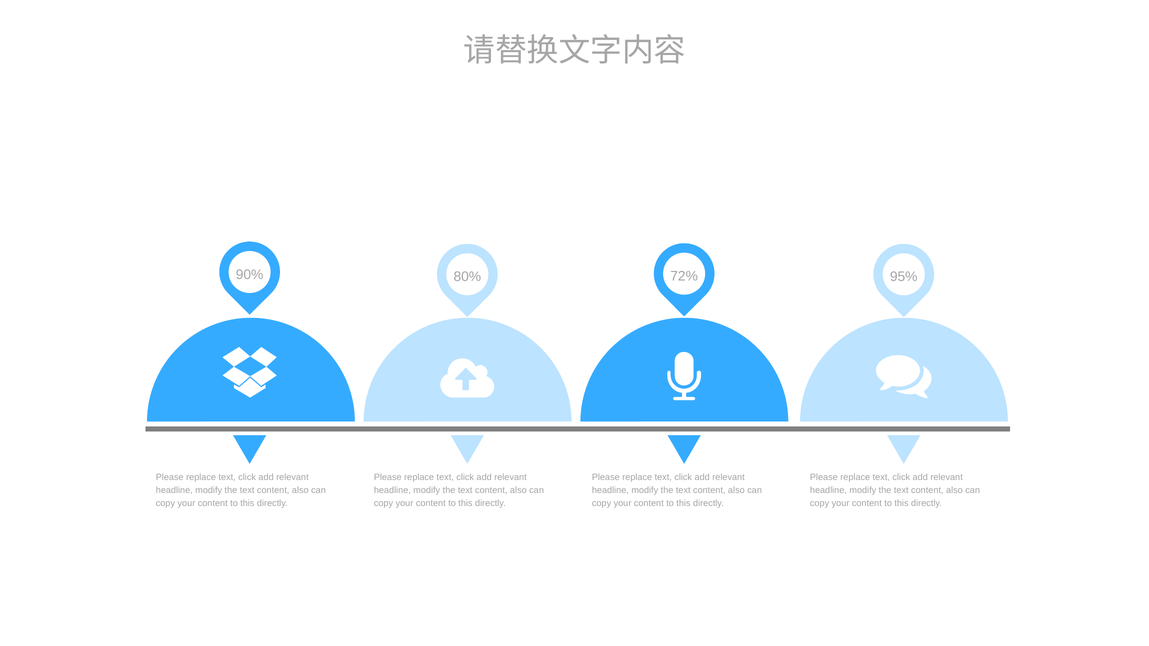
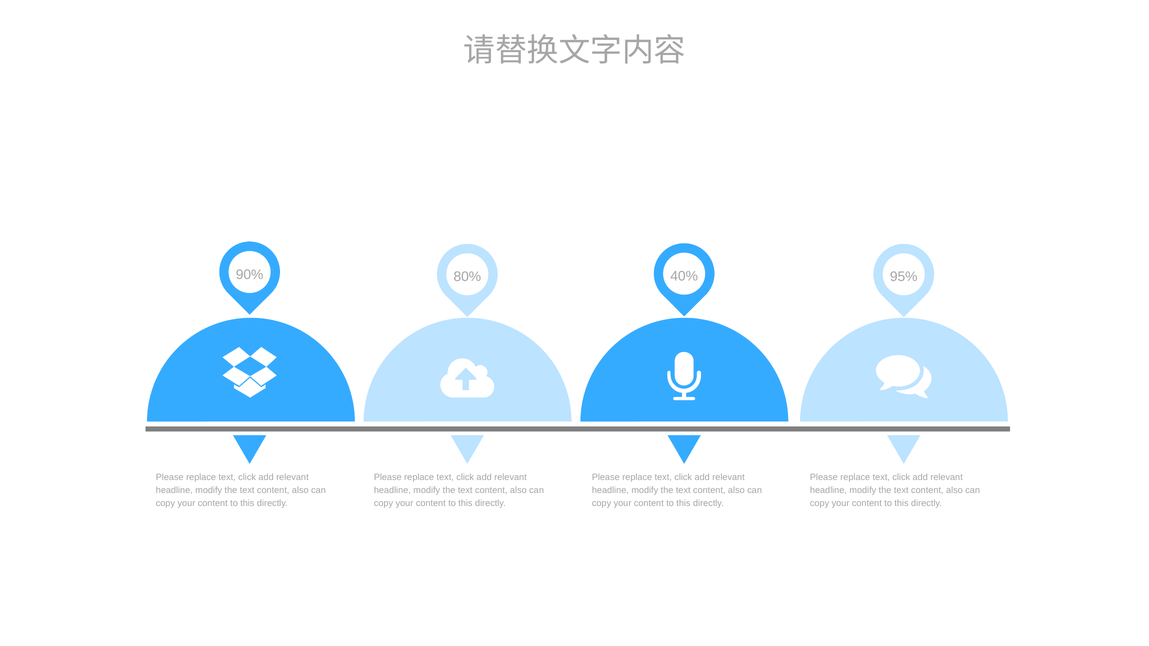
72%: 72% -> 40%
